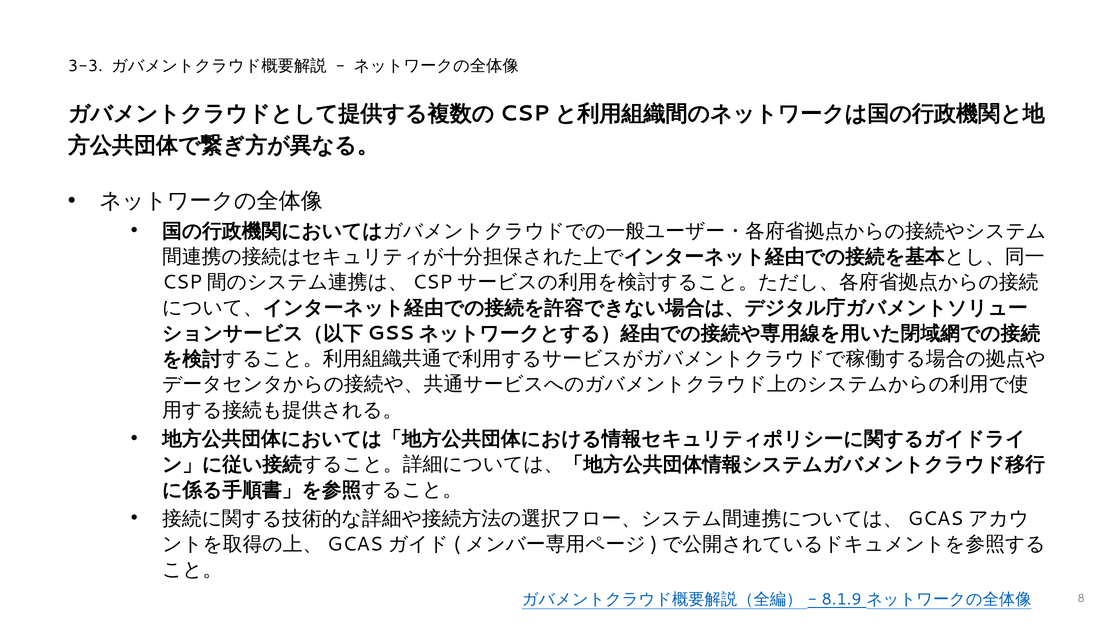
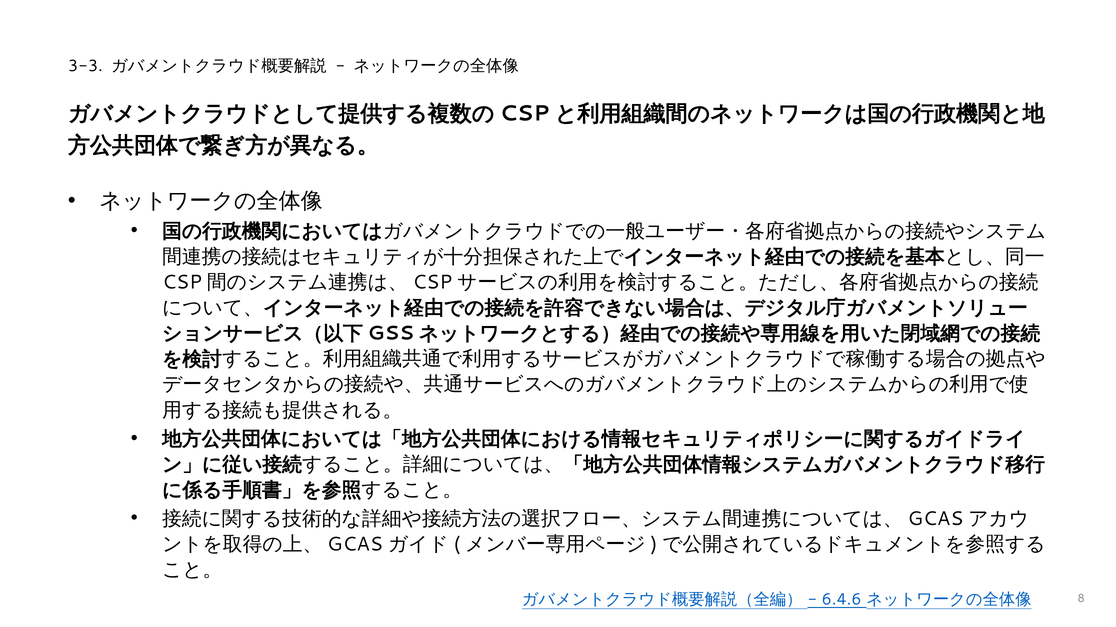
8.1.9: 8.1.9 -> 6.4.6
